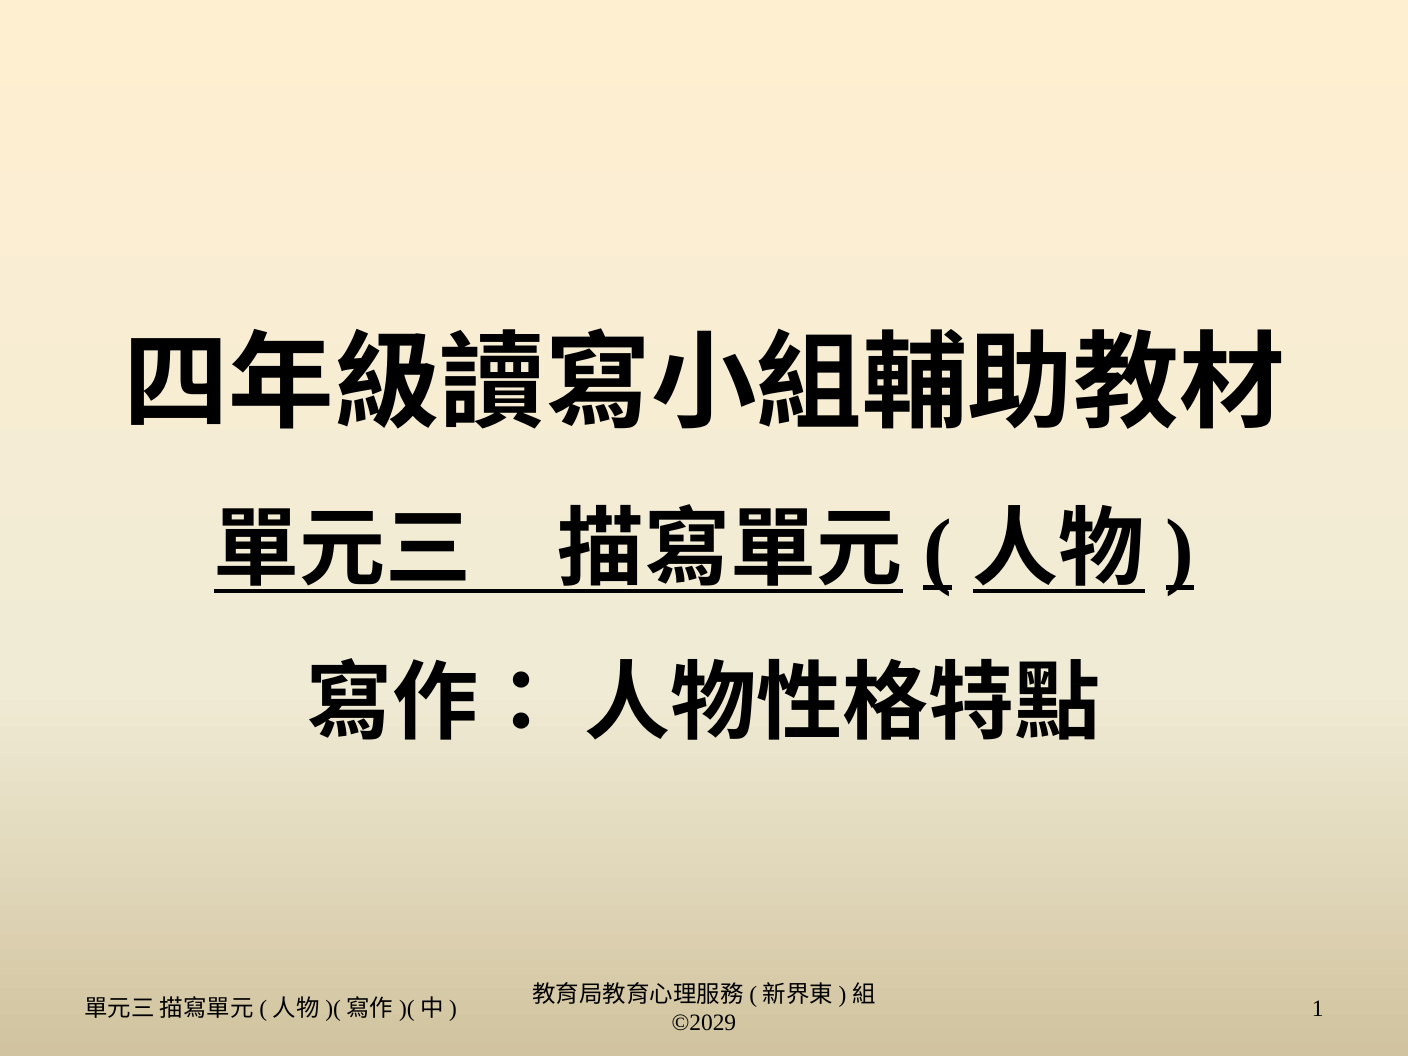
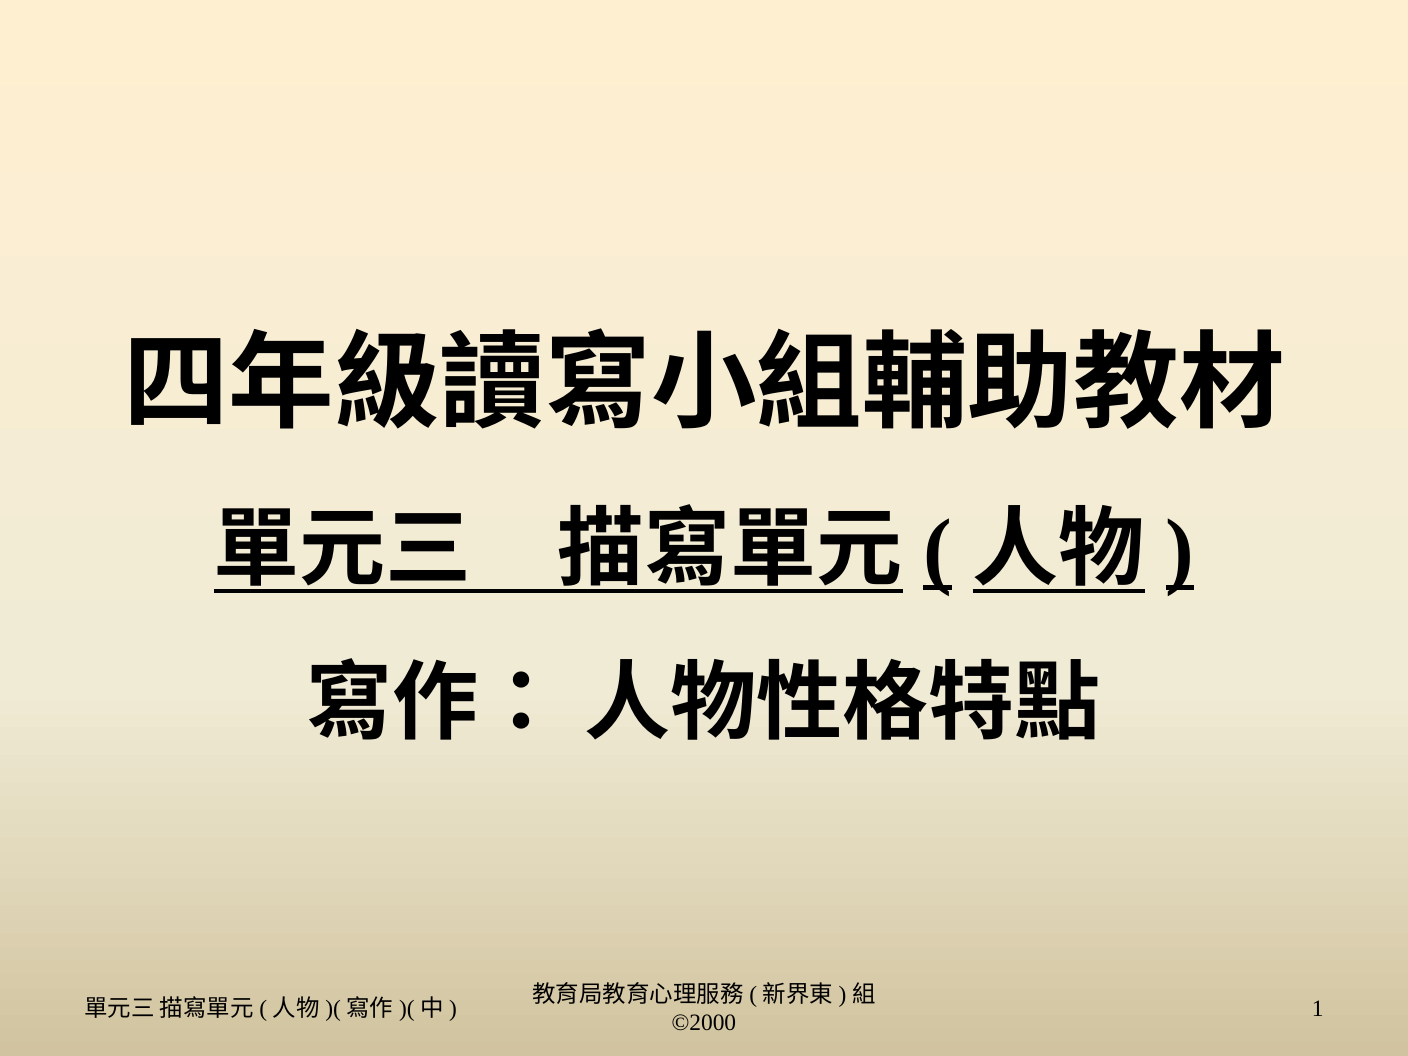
©2029: ©2029 -> ©2000
